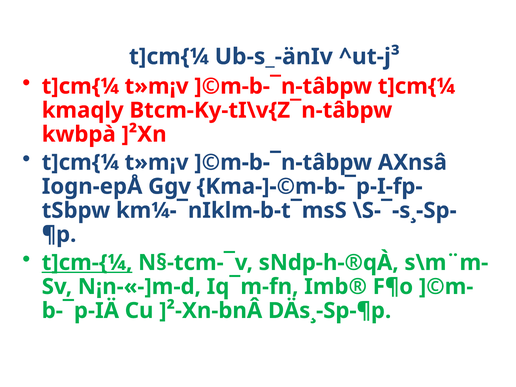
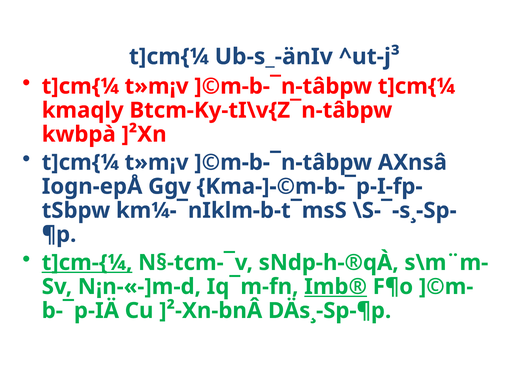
Imb® underline: none -> present
